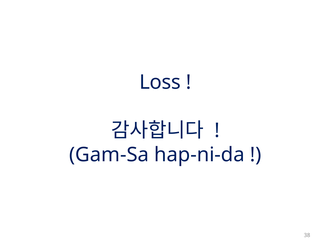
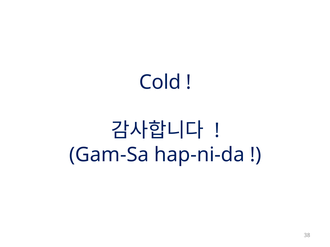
Loss: Loss -> Cold
